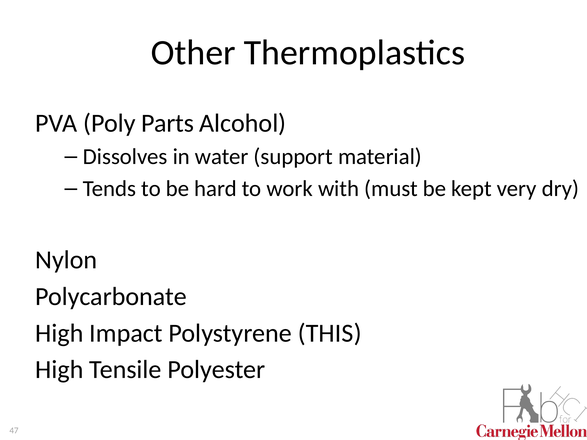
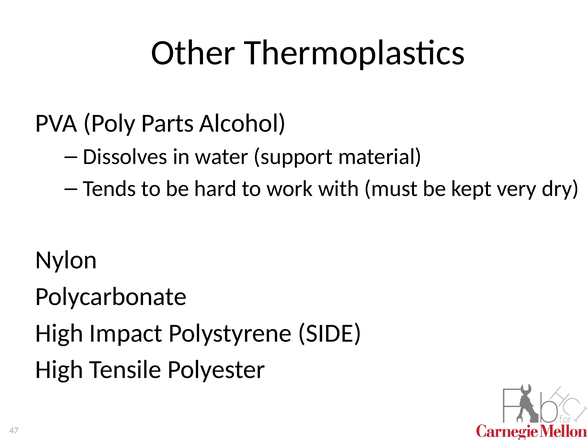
THIS: THIS -> SIDE
